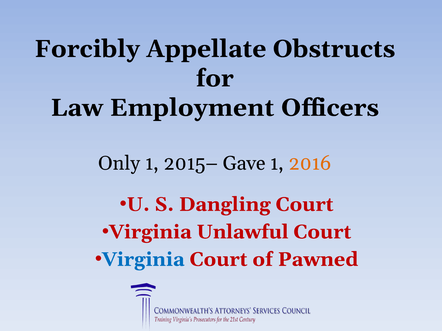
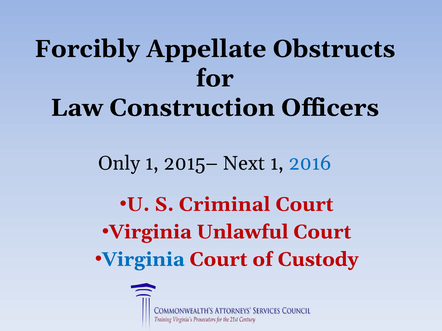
Employment: Employment -> Construction
Gave: Gave -> Next
2016 colour: orange -> blue
Dangling: Dangling -> Criminal
Pawned: Pawned -> Custody
